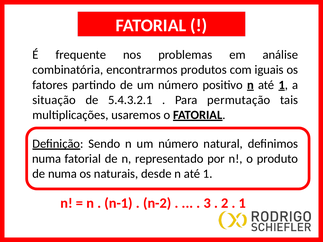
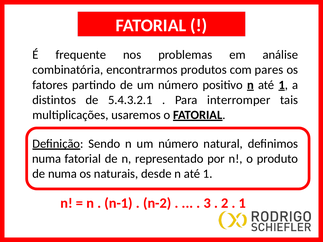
iguais: iguais -> pares
situação: situação -> distintos
permutação: permutação -> interromper
